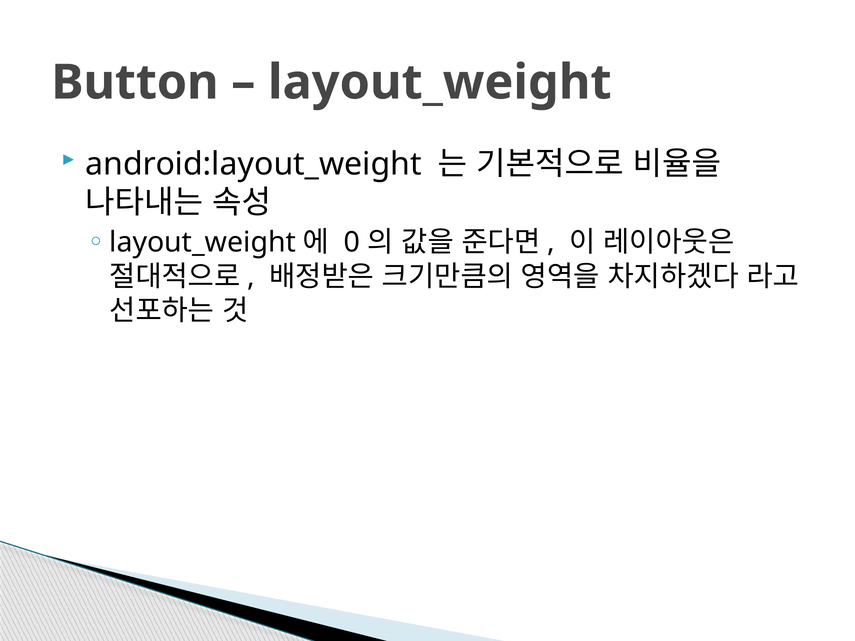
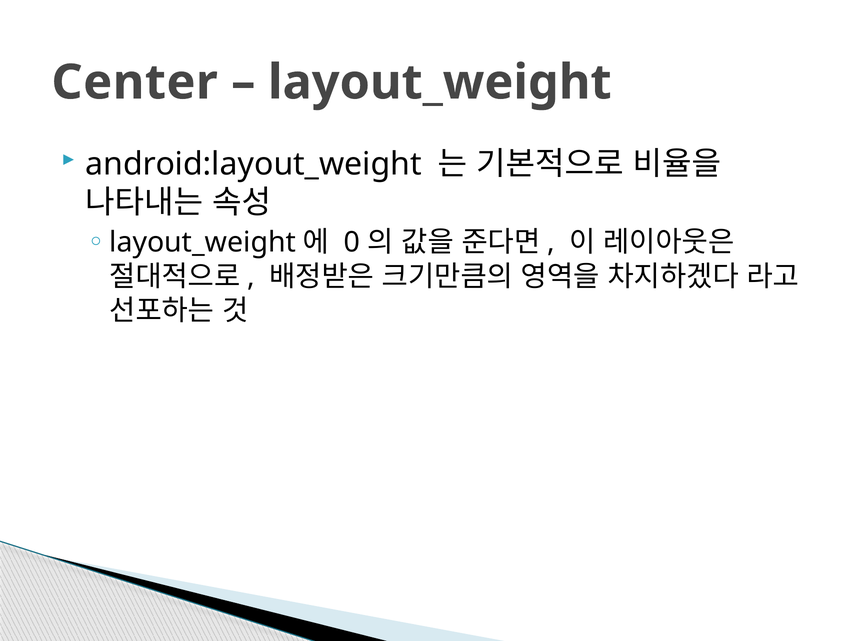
Button: Button -> Center
